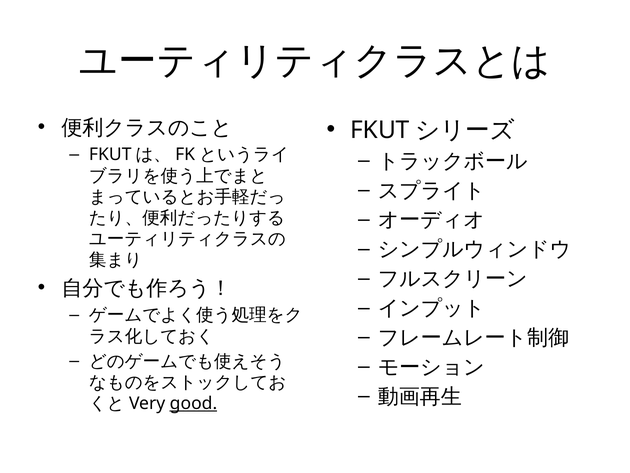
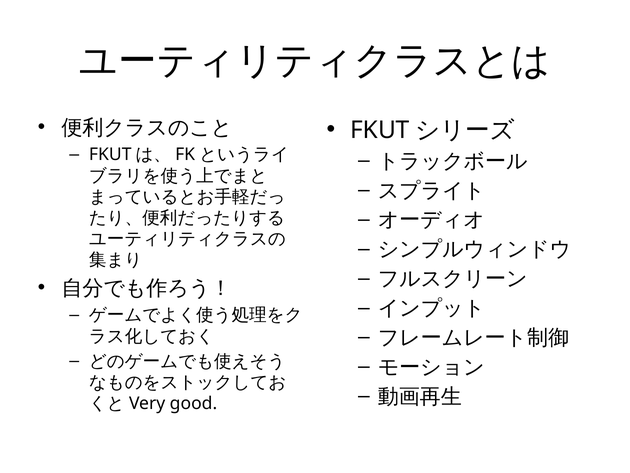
good underline: present -> none
